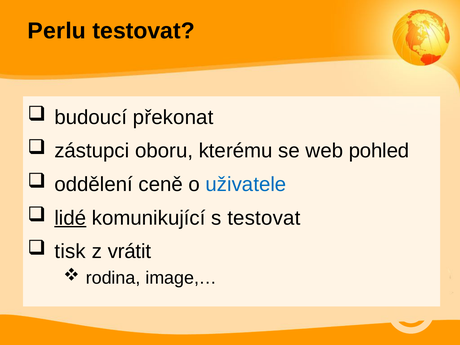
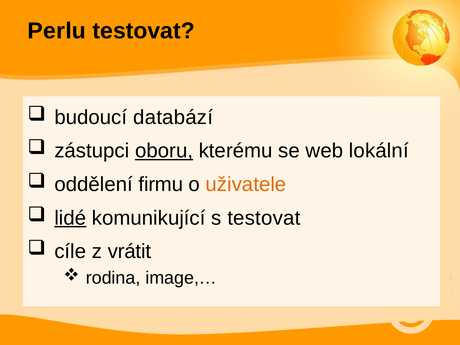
překonat: překonat -> databází
oboru underline: none -> present
pohled: pohled -> lokální
ceně: ceně -> firmu
uživatele colour: blue -> orange
tisk: tisk -> cíle
